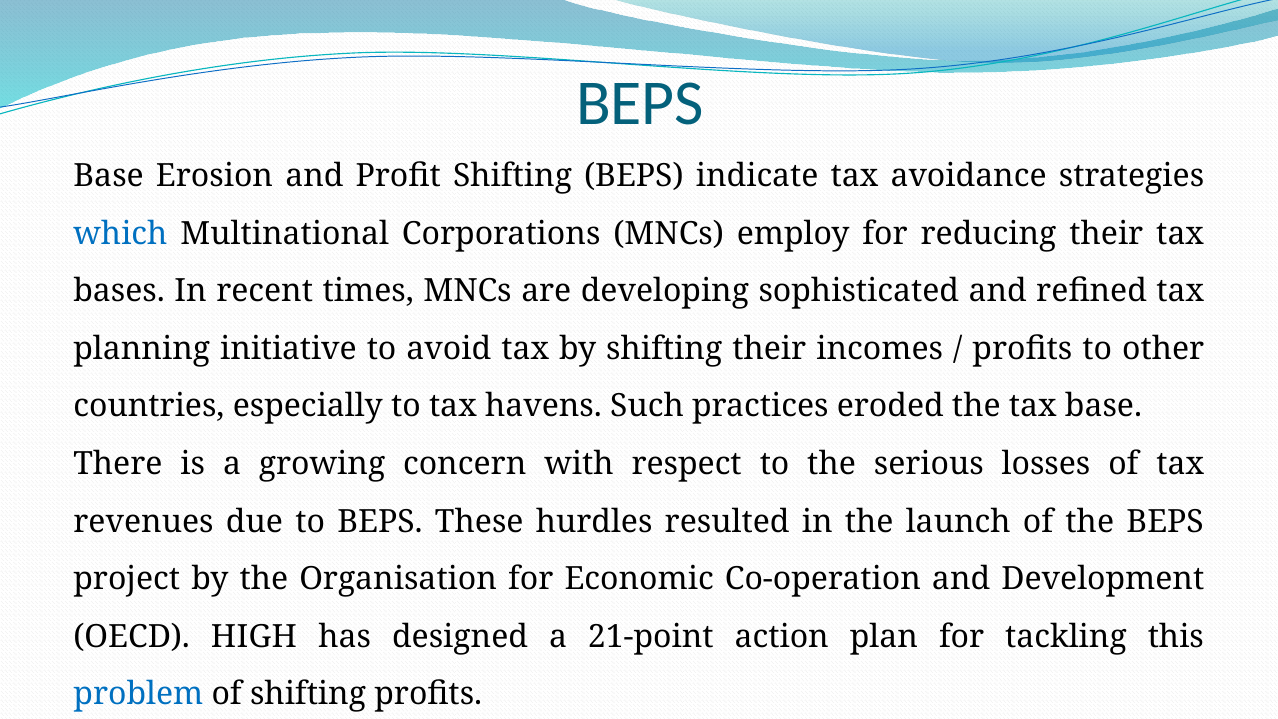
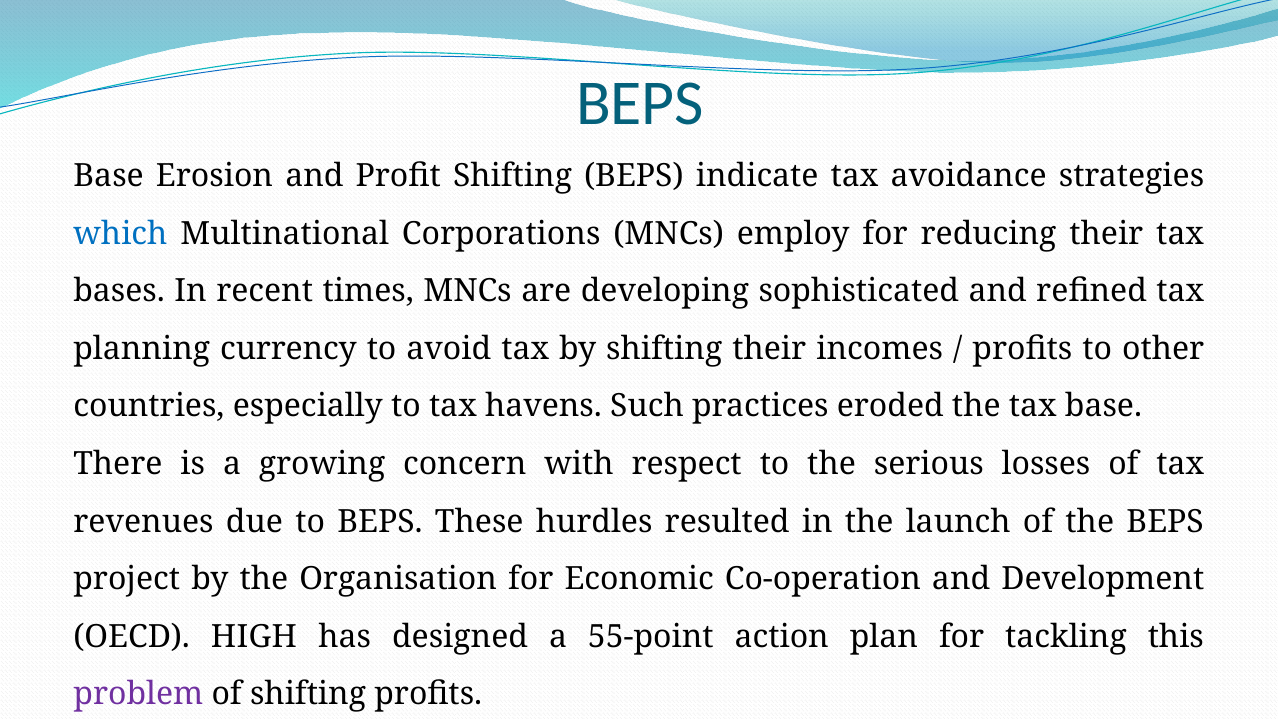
initiative: initiative -> currency
21-point: 21-point -> 55-point
problem colour: blue -> purple
